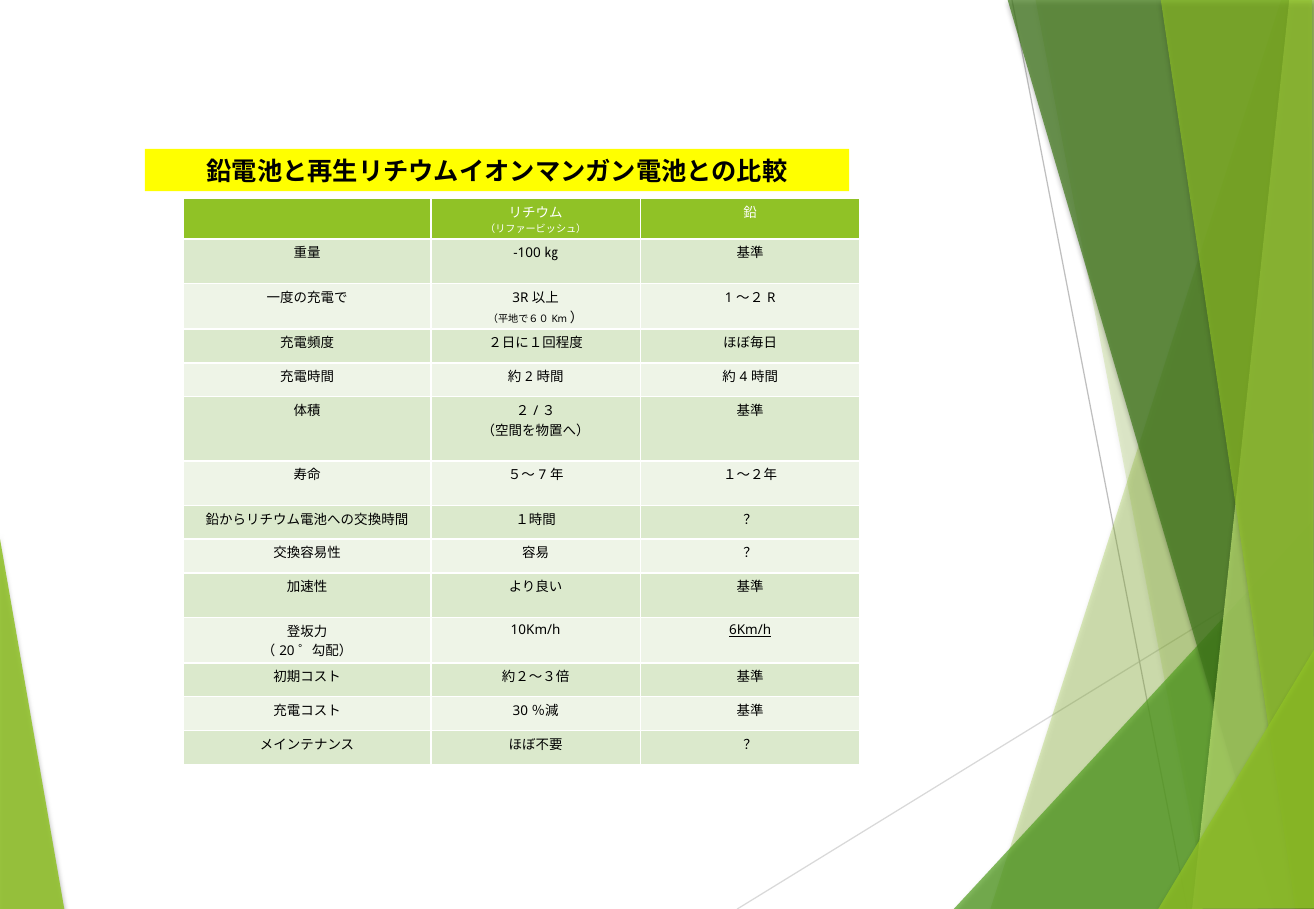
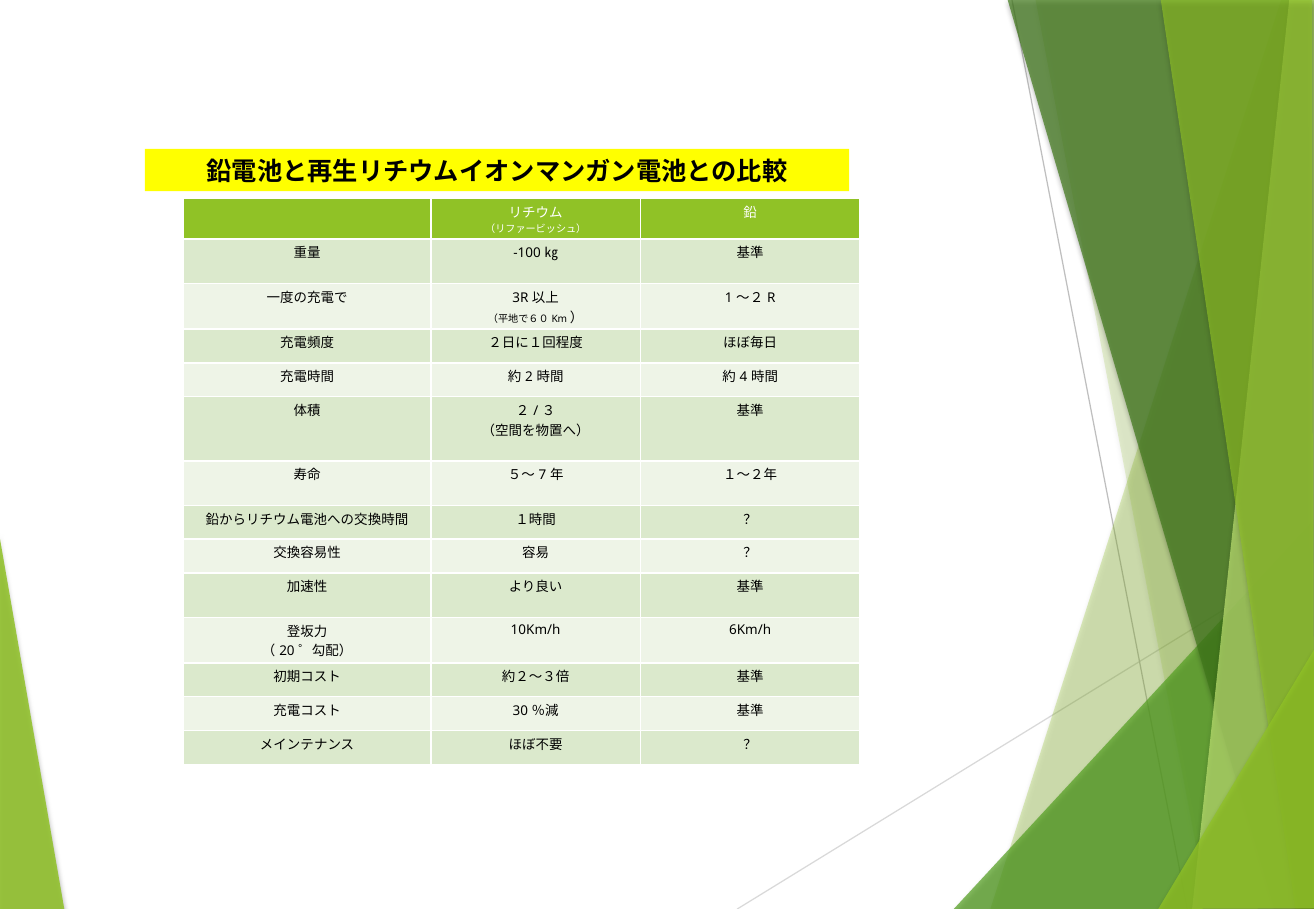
6Km/h underline: present -> none
